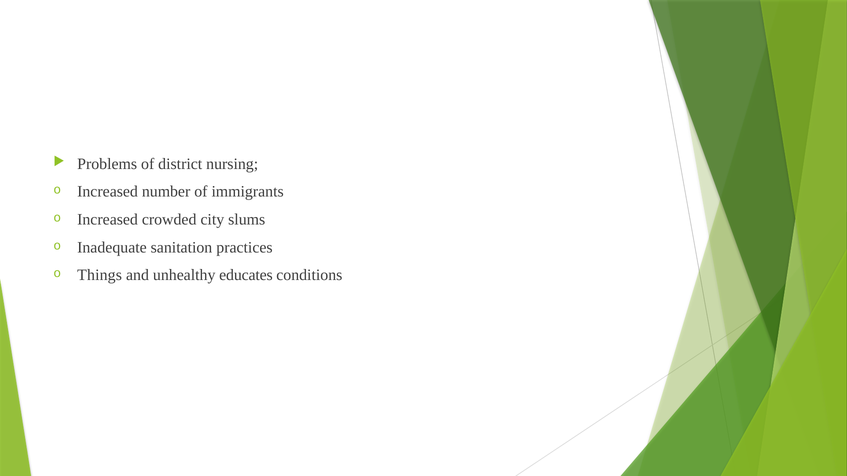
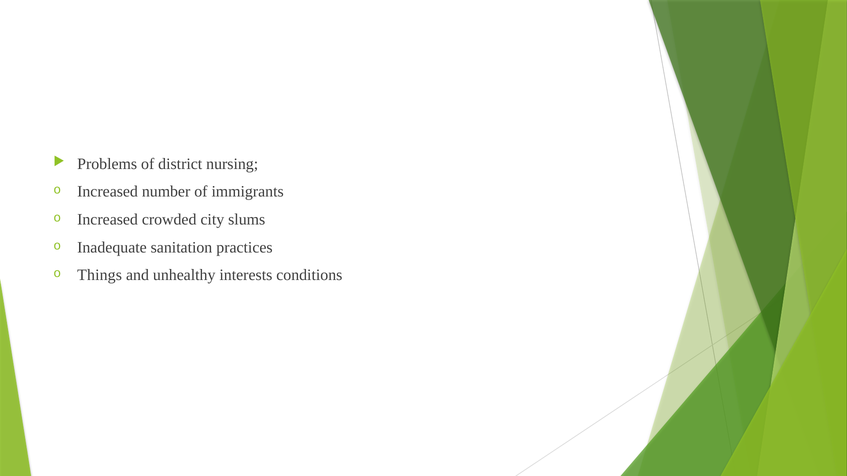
educates: educates -> interests
